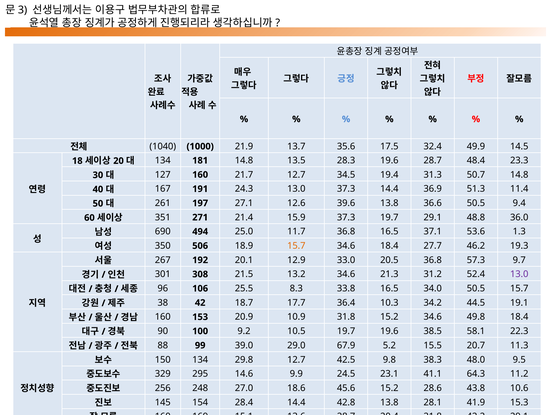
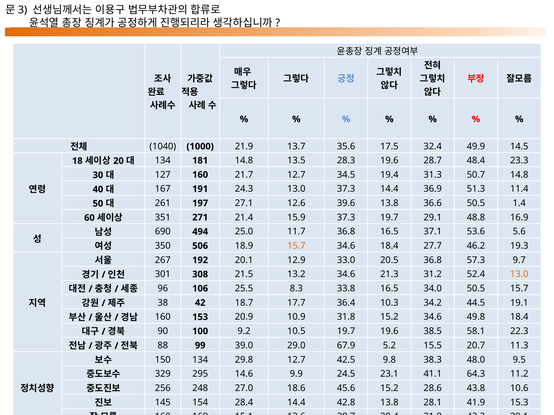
9.4: 9.4 -> 1.4
36.0: 36.0 -> 16.9
1.3: 1.3 -> 5.6
13.0 at (519, 275) colour: purple -> orange
